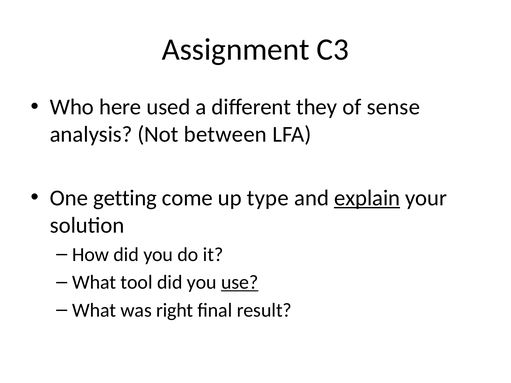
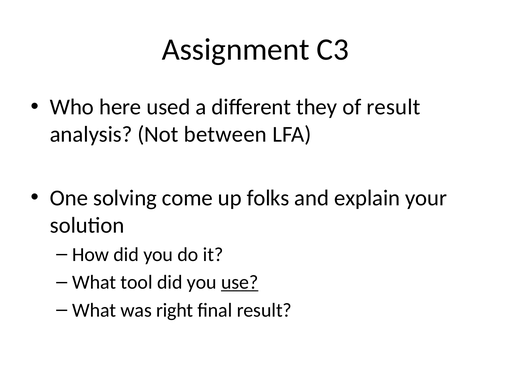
of sense: sense -> result
getting: getting -> solving
type: type -> folks
explain underline: present -> none
